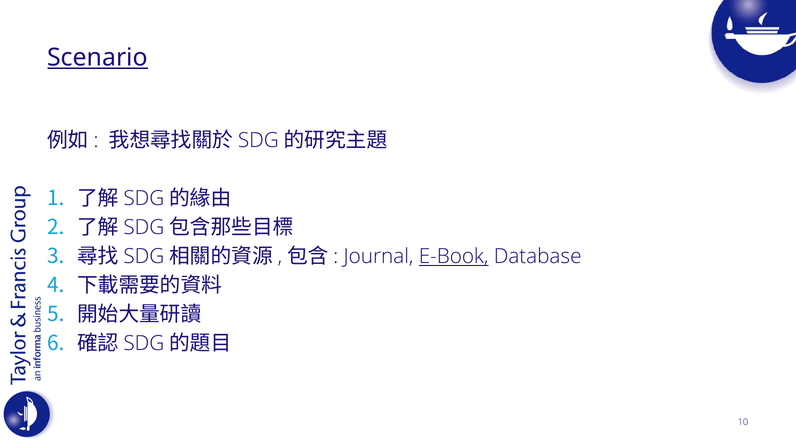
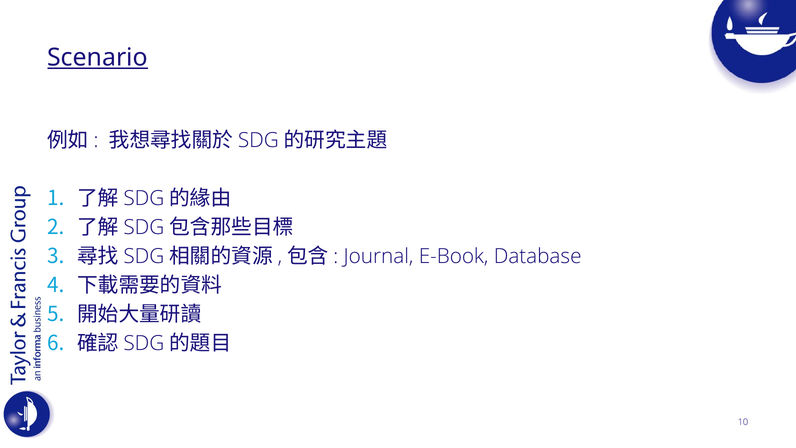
E-Book underline: present -> none
